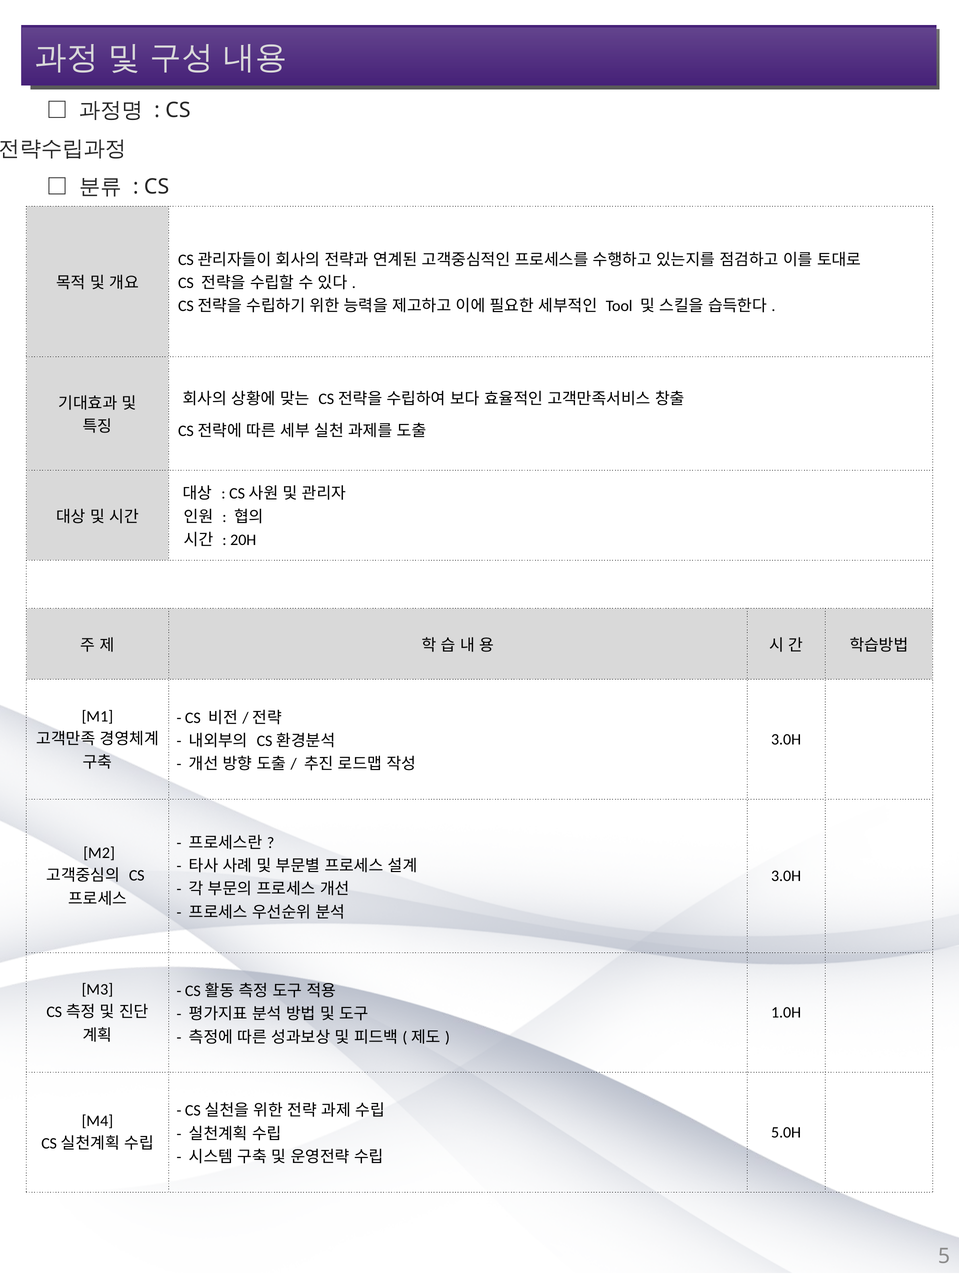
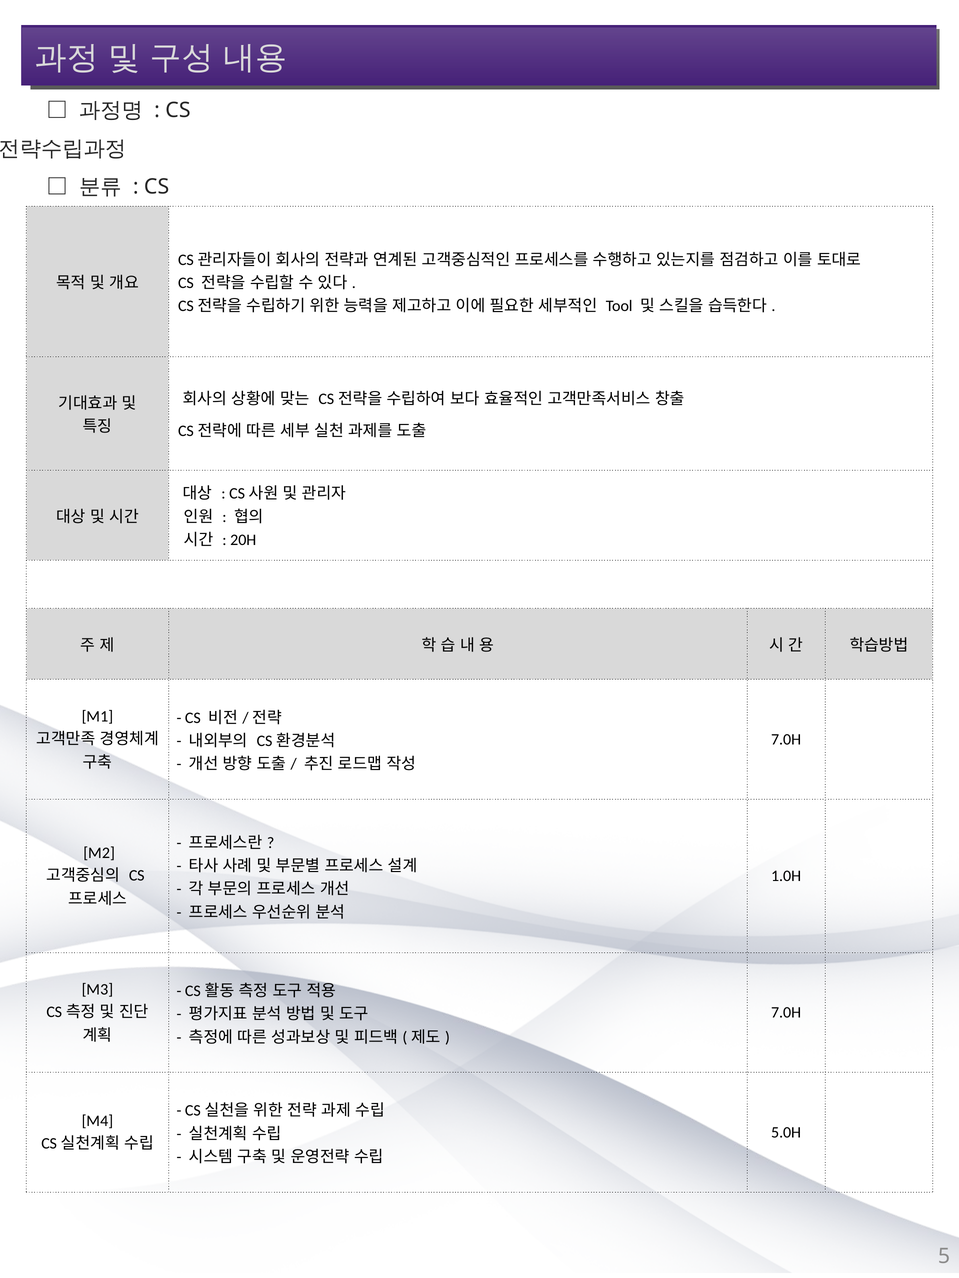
3.0H at (786, 740): 3.0H -> 7.0H
3.0H at (786, 876): 3.0H -> 1.0H
1.0H at (786, 1013): 1.0H -> 7.0H
